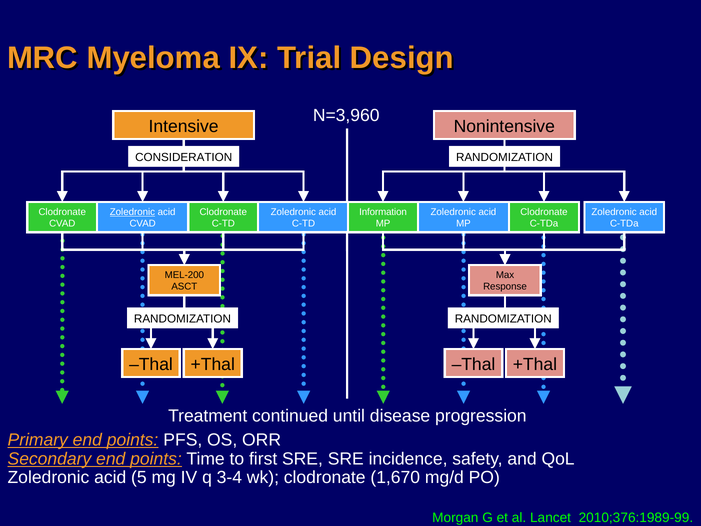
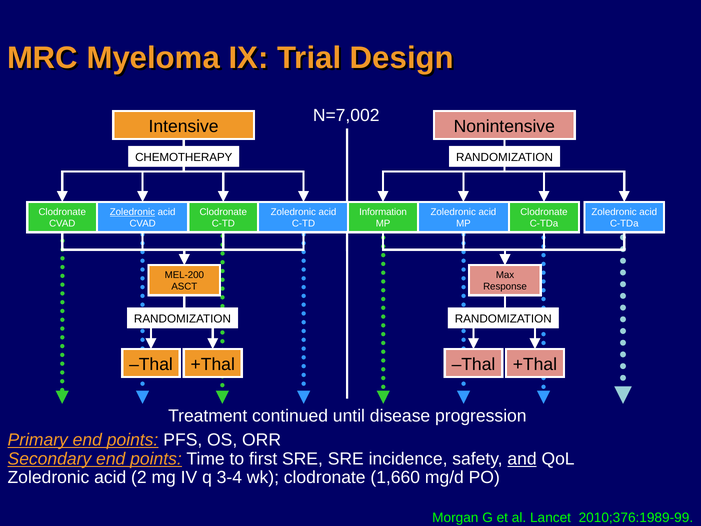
N=3,960: N=3,960 -> N=7,002
CONSIDERATION: CONSIDERATION -> CHEMOTHERAPY
and underline: none -> present
5: 5 -> 2
1,670: 1,670 -> 1,660
